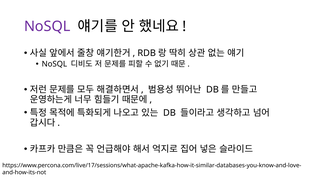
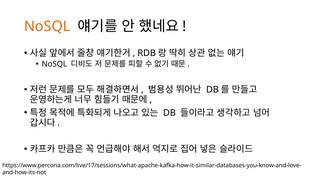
NoSQL at (47, 26) colour: purple -> orange
